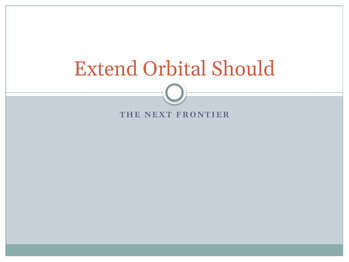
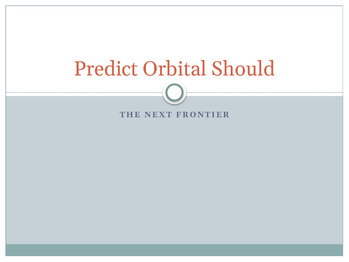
Extend: Extend -> Predict
